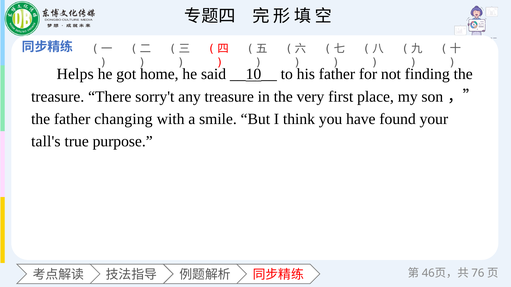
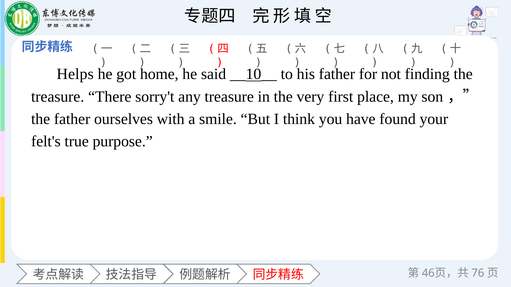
changing: changing -> ourselves
tall's: tall's -> felt's
